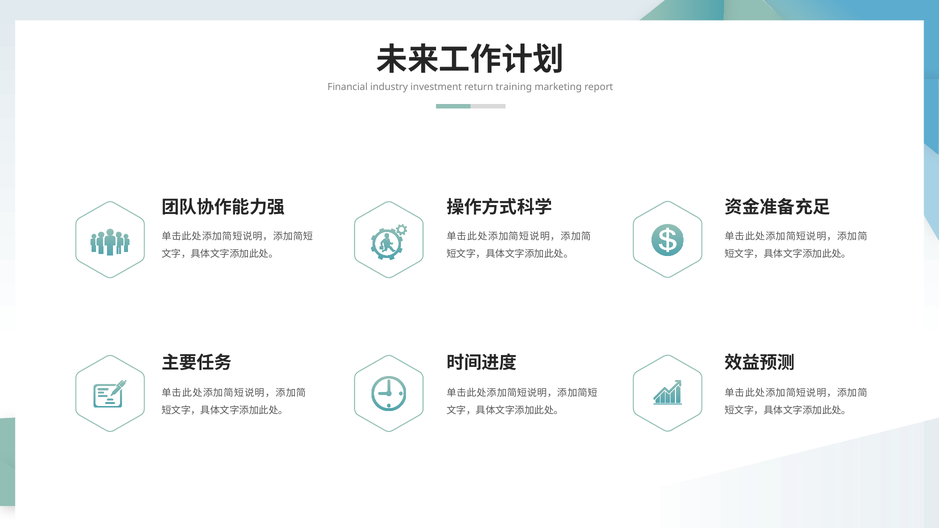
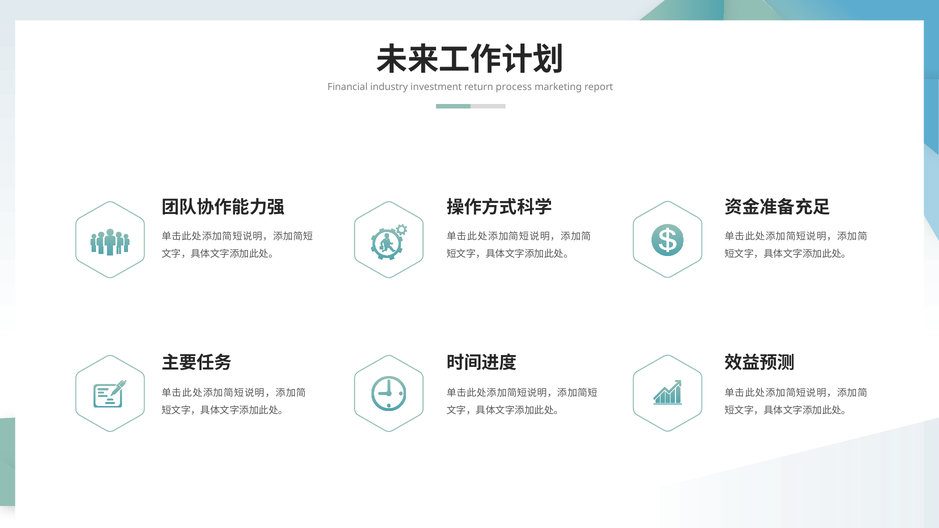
training: training -> process
